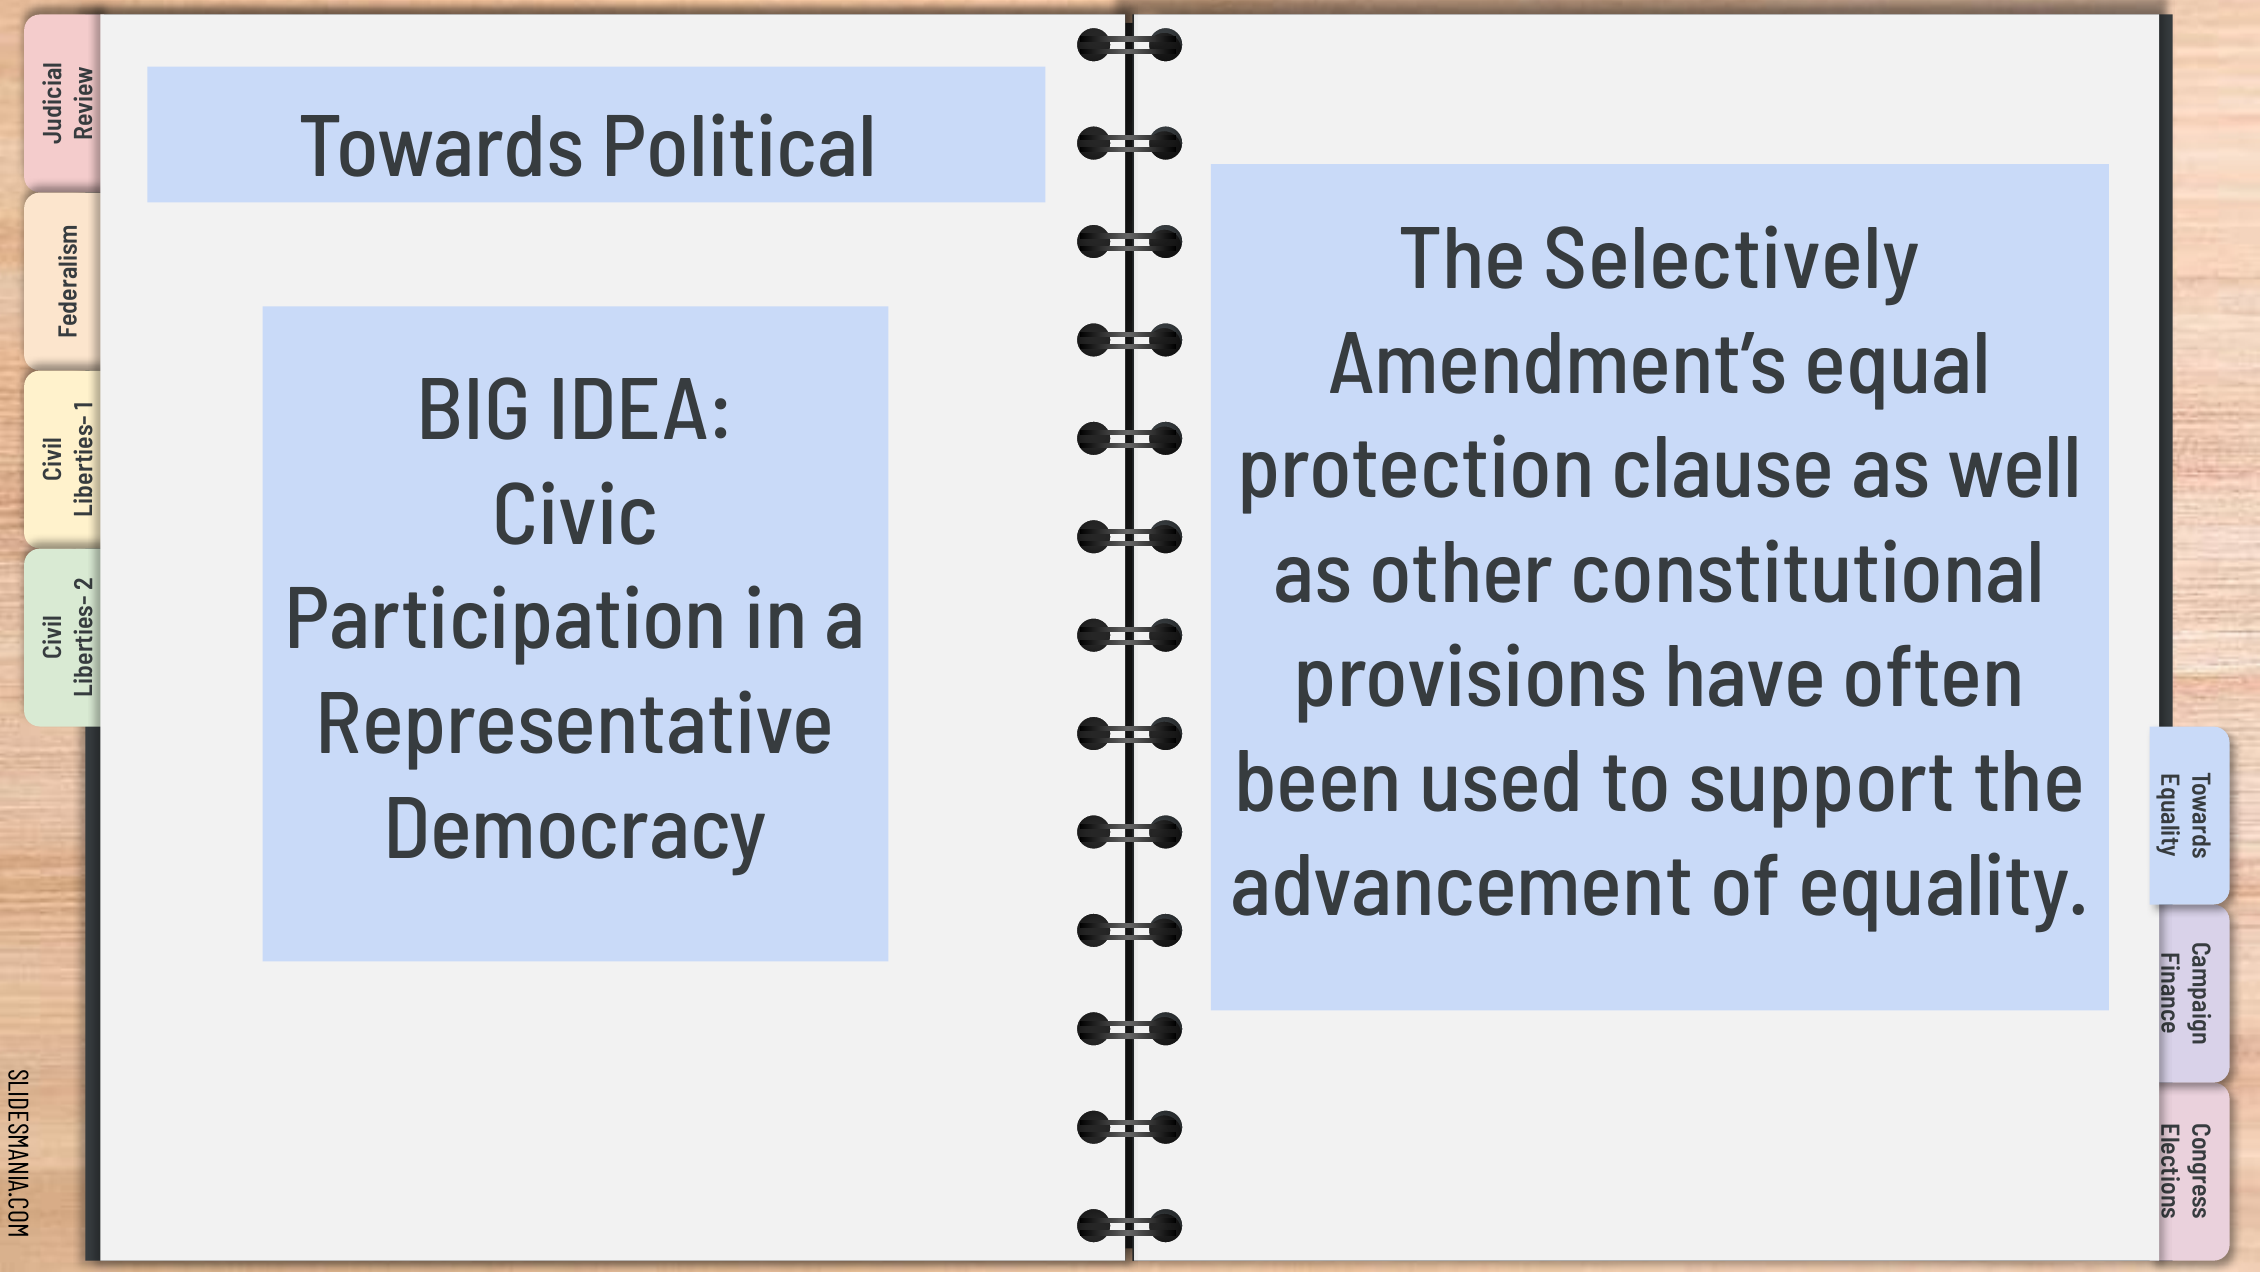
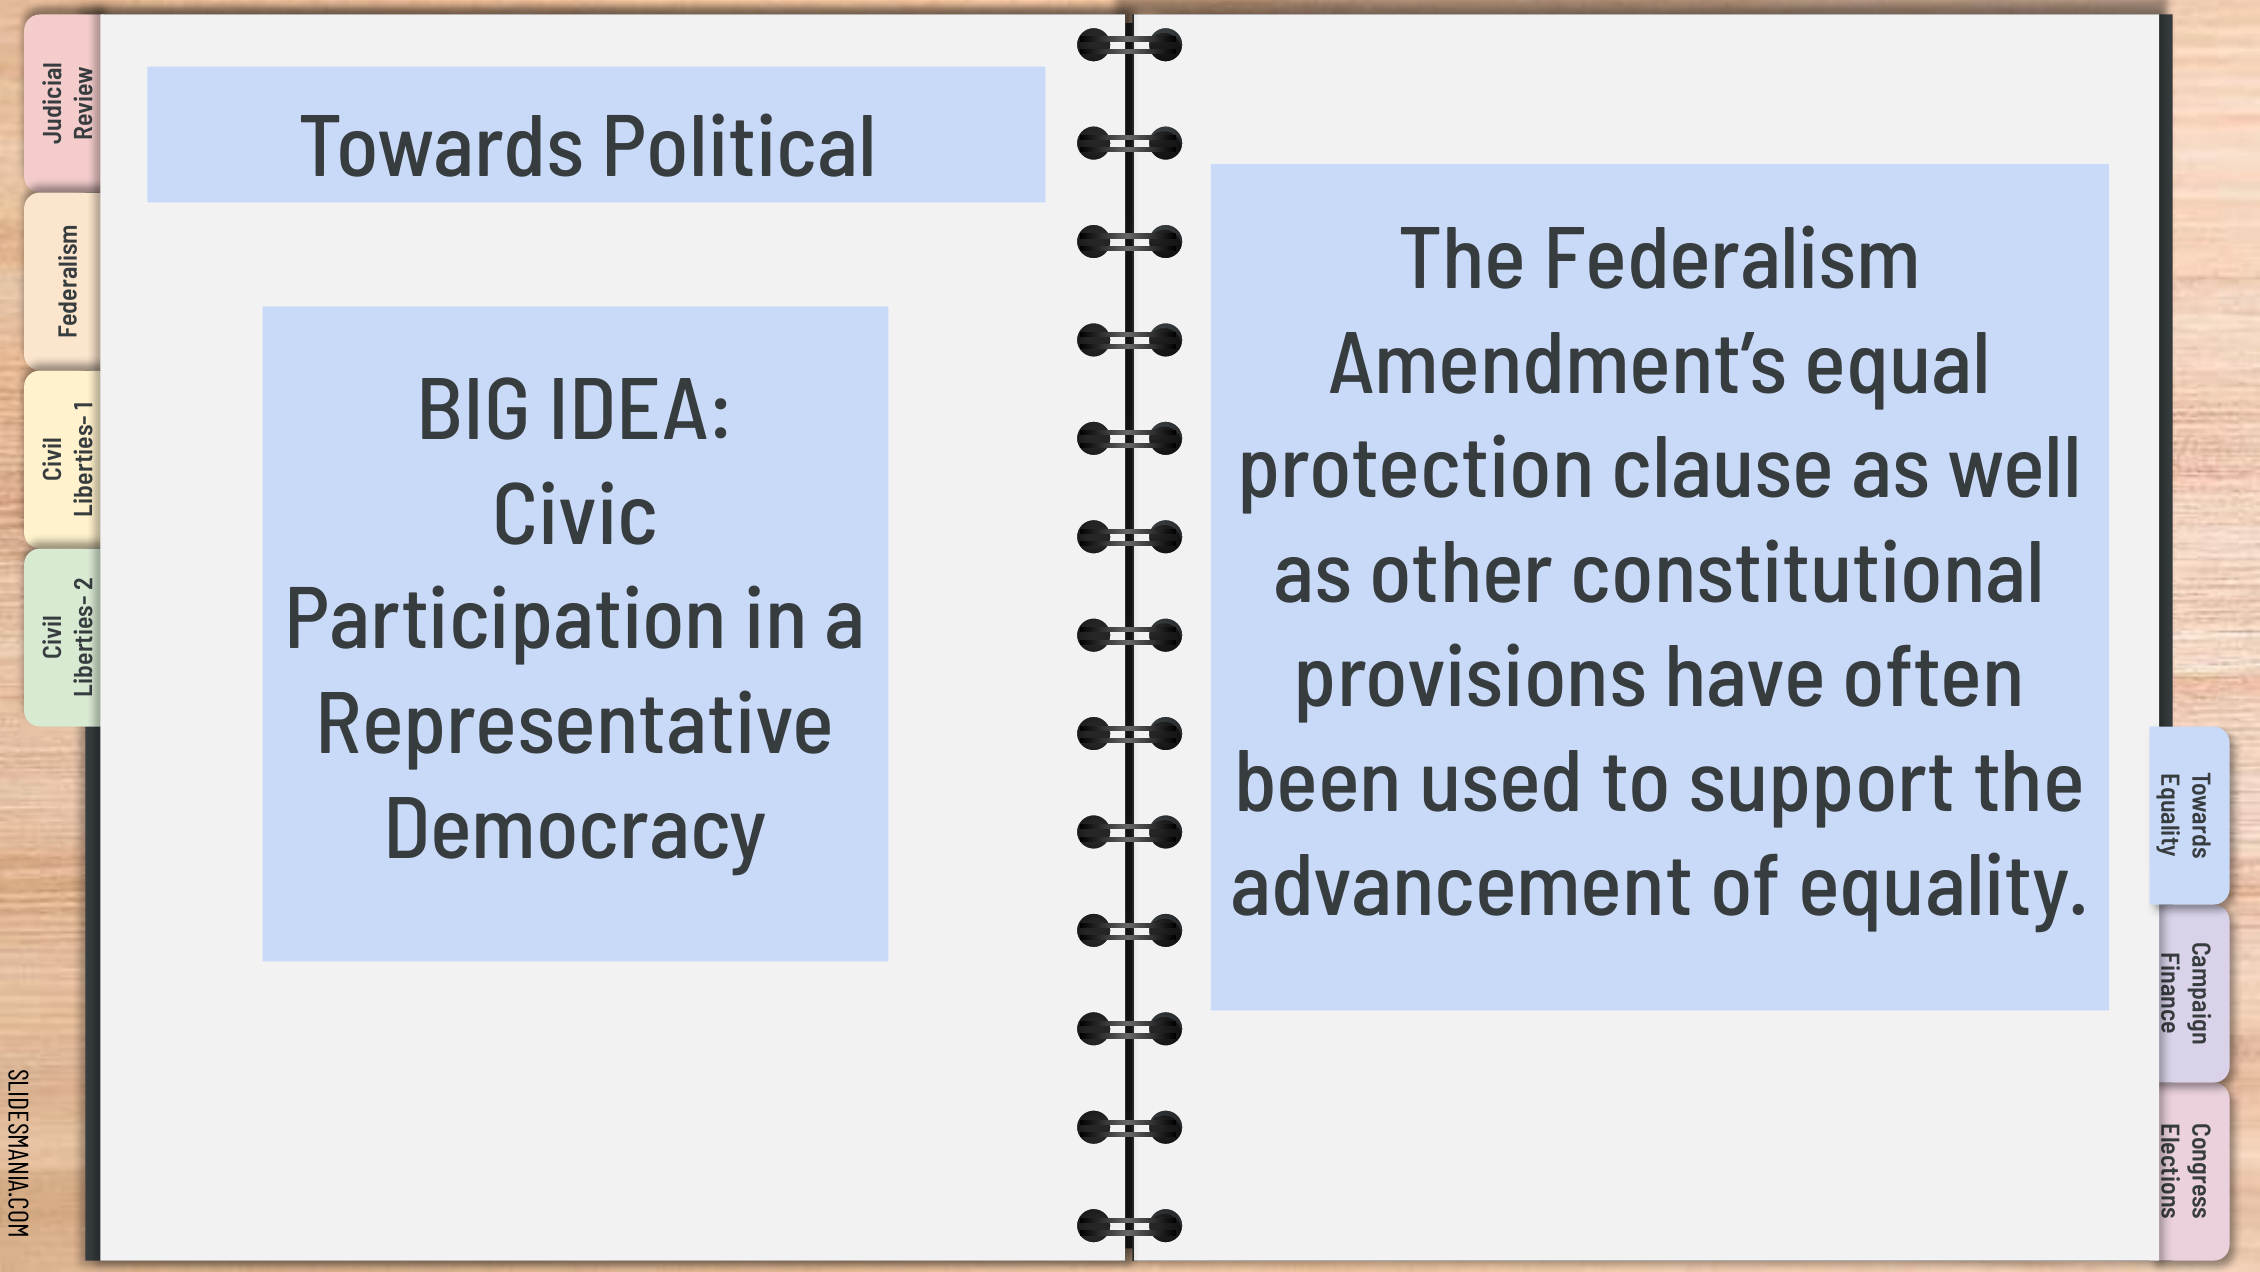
Selectively: Selectively -> Federalism
